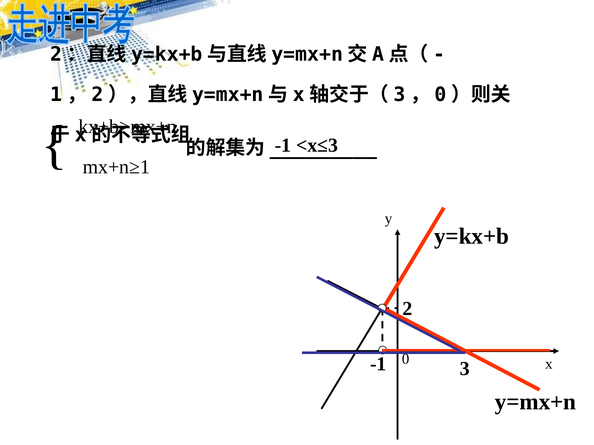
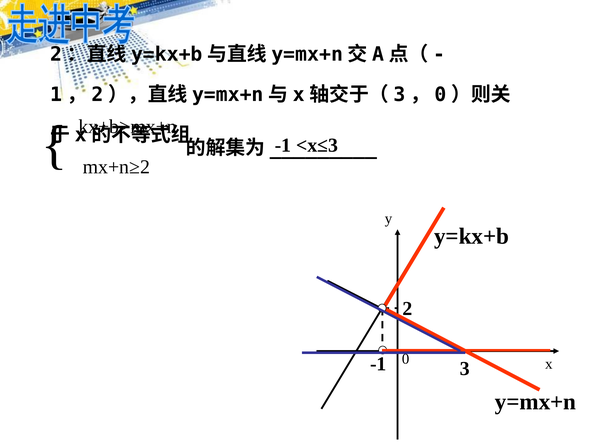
mx+n≥1: mx+n≥1 -> mx+n≥2
